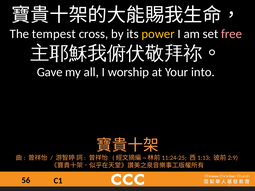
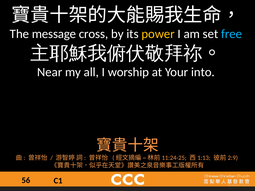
tempest: tempest -> message
free colour: pink -> light blue
Gave: Gave -> Near
